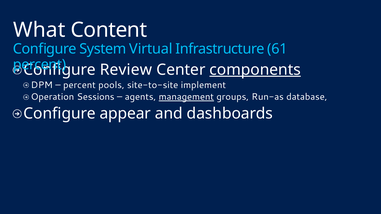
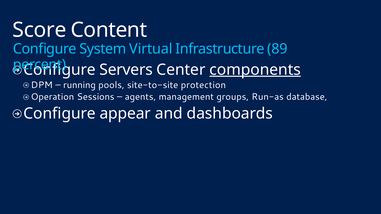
What: What -> Score
61: 61 -> 89
Review: Review -> Servers
percent at (79, 85): percent -> running
implement: implement -> protection
management underline: present -> none
